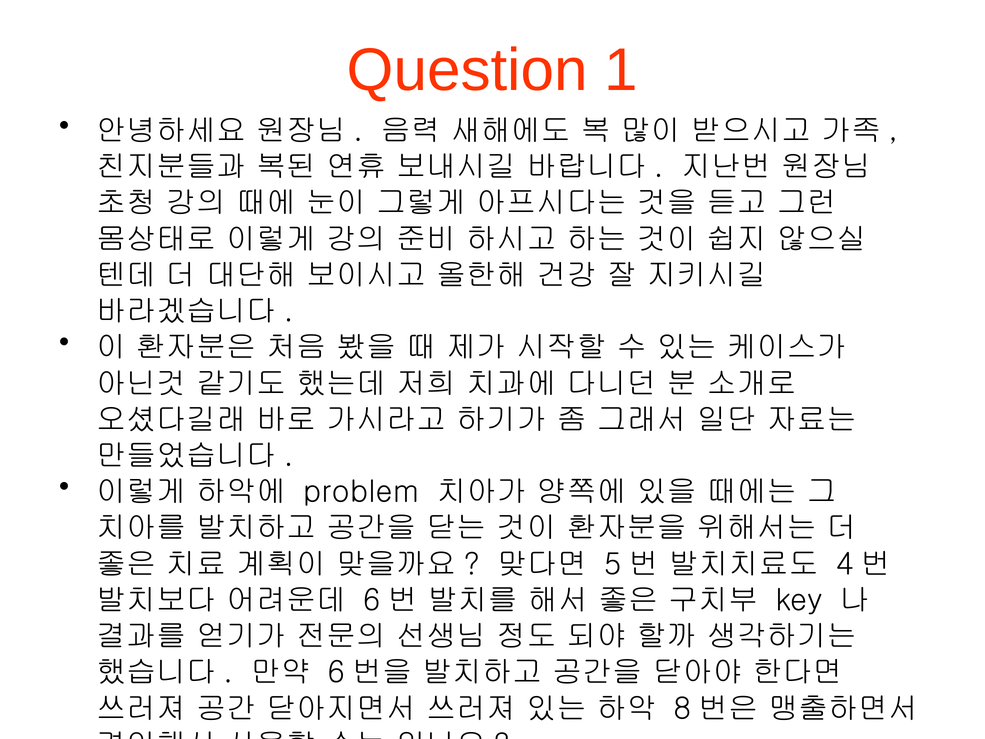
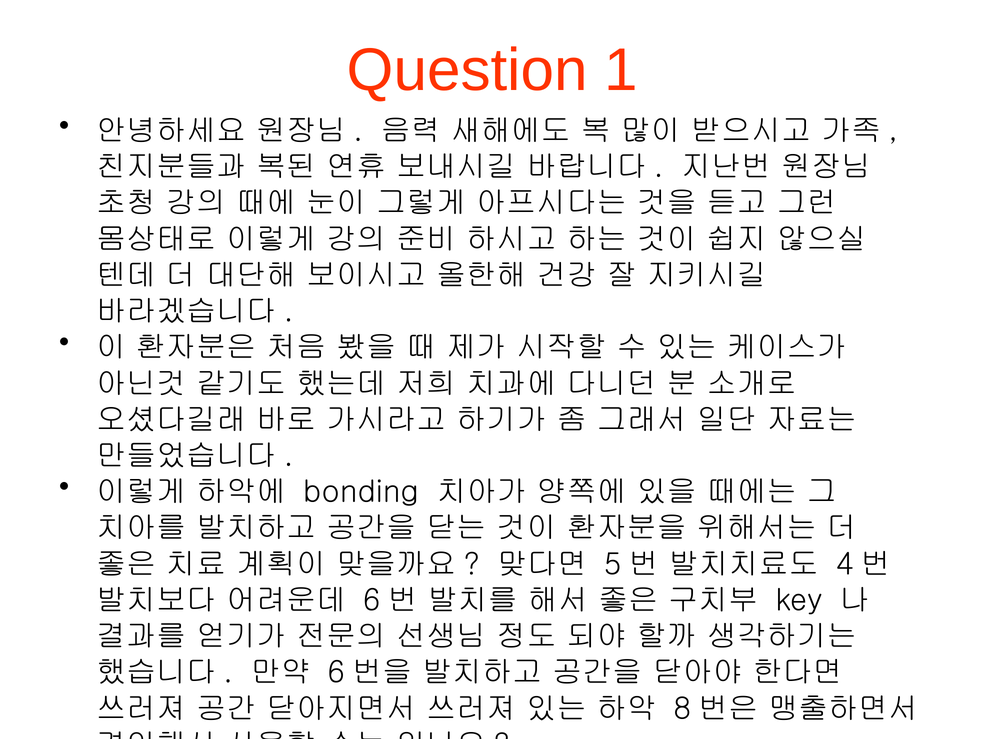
problem: problem -> bonding
